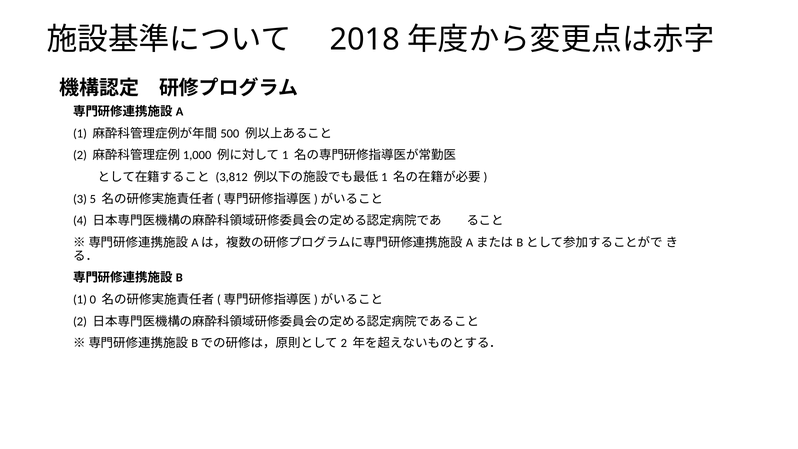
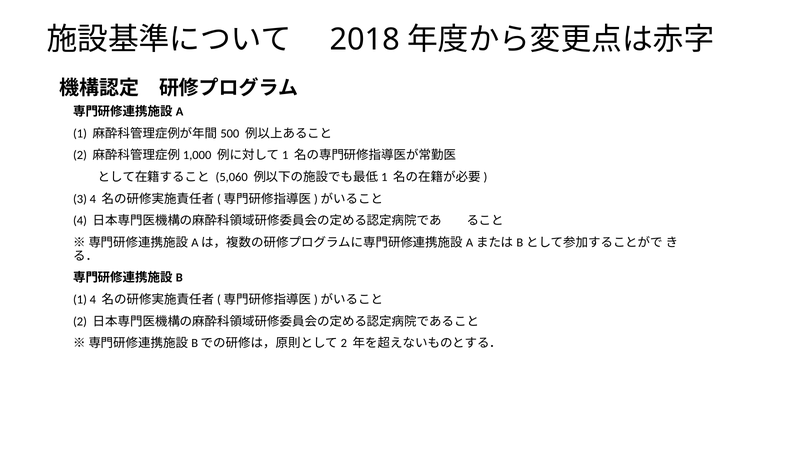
3,812: 3,812 -> 5,060
3 5: 5 -> 4
1 0: 0 -> 4
